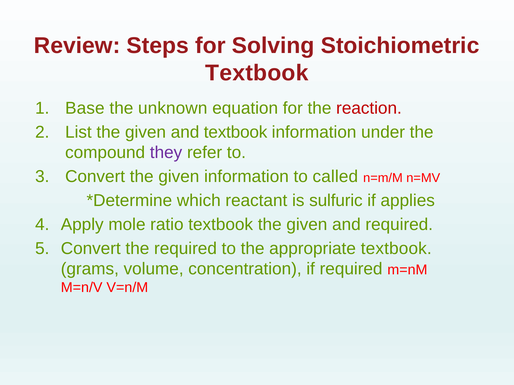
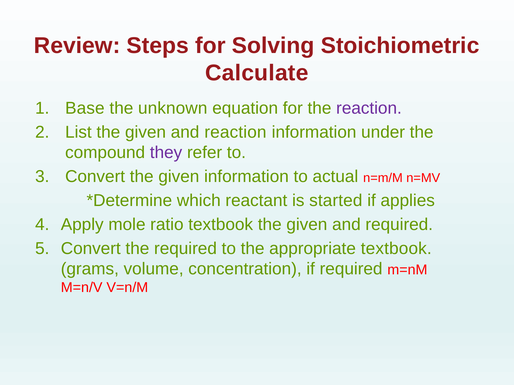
Textbook at (257, 73): Textbook -> Calculate
reaction at (369, 108) colour: red -> purple
and textbook: textbook -> reaction
called: called -> actual
sulfuric: sulfuric -> started
